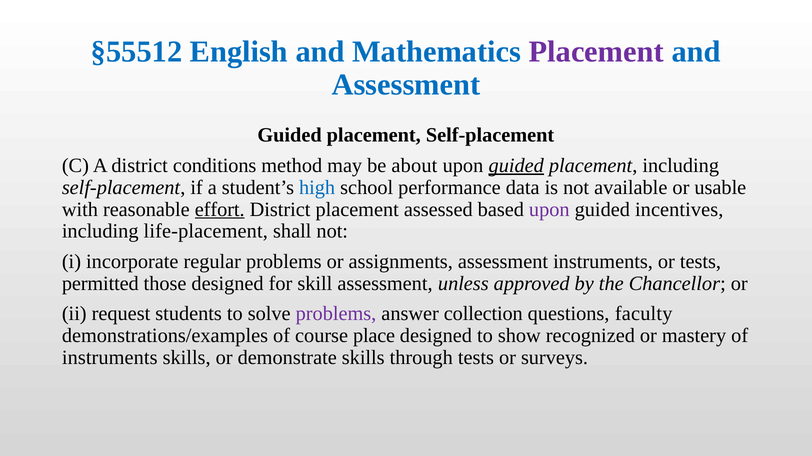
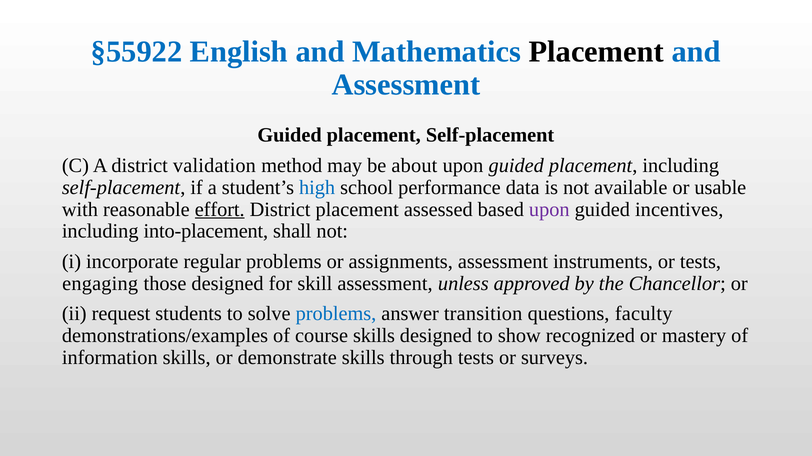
§55512: §55512 -> §55922
Placement at (596, 52) colour: purple -> black
conditions: conditions -> validation
guided at (516, 166) underline: present -> none
life-placement: life-placement -> into-placement
permitted: permitted -> engaging
problems at (336, 314) colour: purple -> blue
collection: collection -> transition
course place: place -> skills
instruments at (110, 358): instruments -> information
